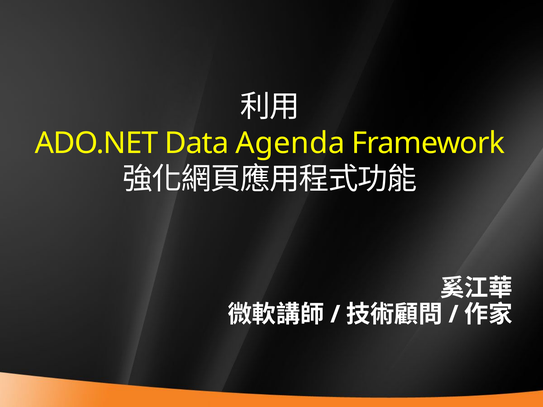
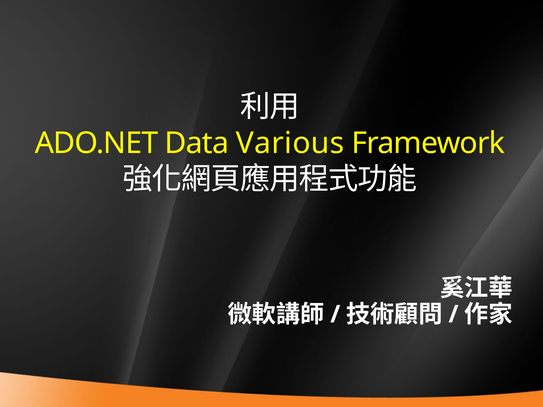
Agenda: Agenda -> Various
